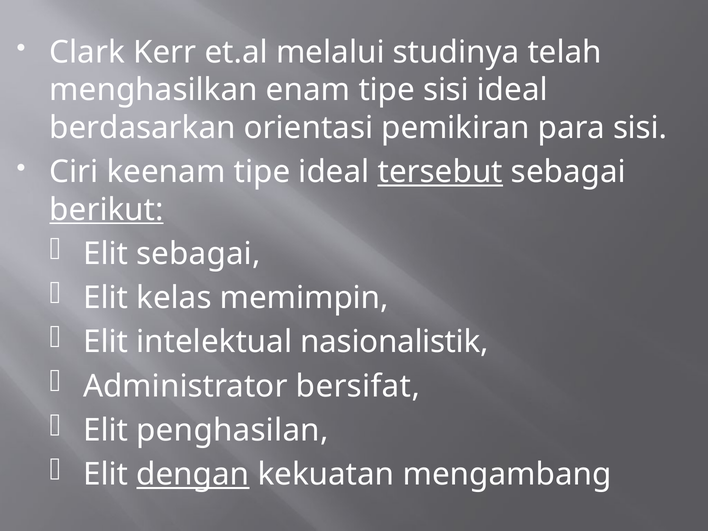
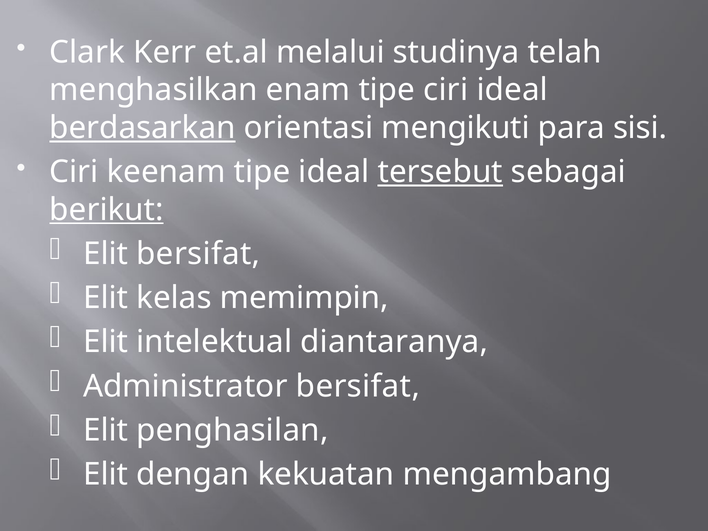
tipe sisi: sisi -> ciri
berdasarkan underline: none -> present
pemikiran: pemikiran -> mengikuti
Elit sebagai: sebagai -> bersifat
nasionalistik: nasionalistik -> diantaranya
dengan underline: present -> none
